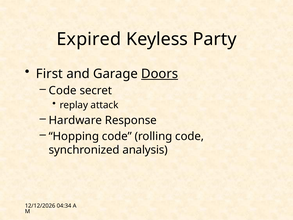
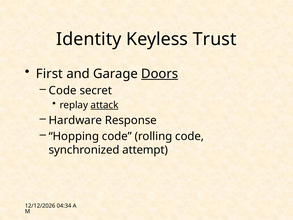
Expired: Expired -> Identity
Party: Party -> Trust
attack underline: none -> present
analysis: analysis -> attempt
